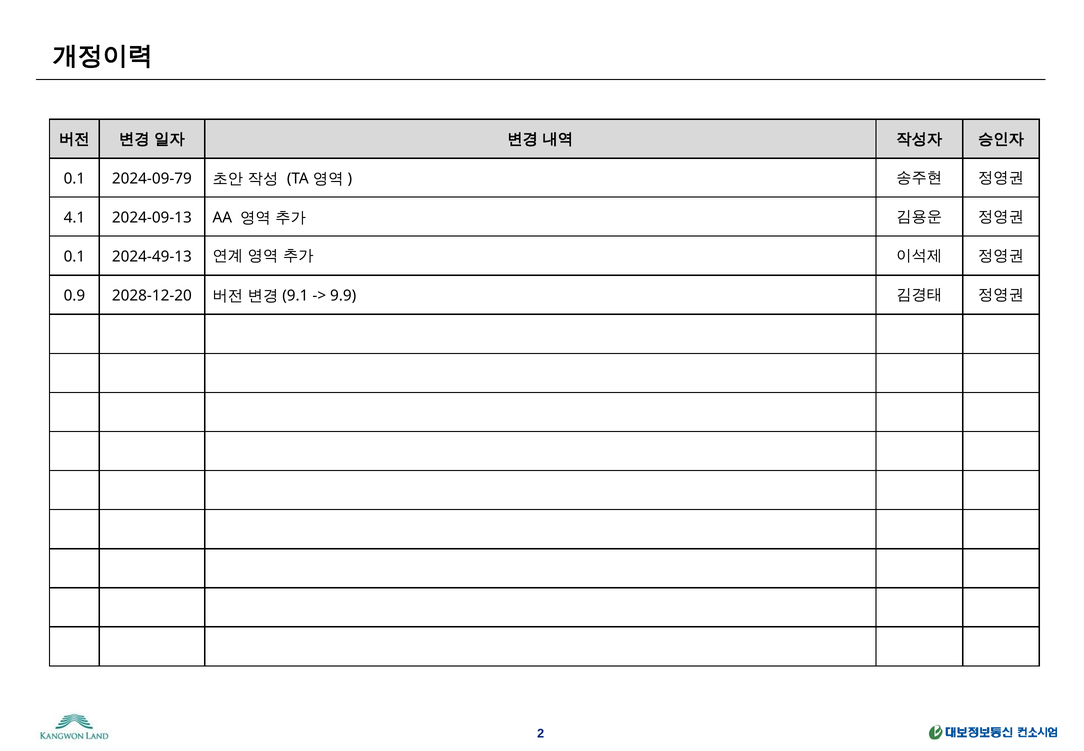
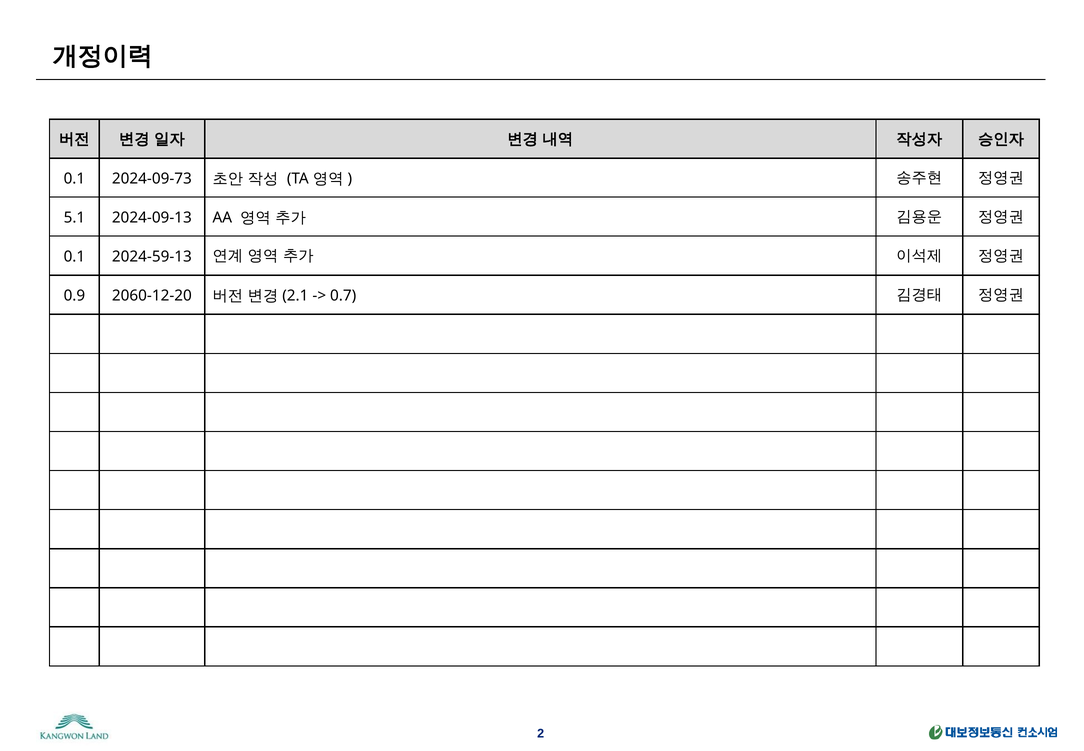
2024-09-79: 2024-09-79 -> 2024-09-73
4.1: 4.1 -> 5.1
2024-49-13: 2024-49-13 -> 2024-59-13
2028-12-20: 2028-12-20 -> 2060-12-20
9.1: 9.1 -> 2.1
9.9: 9.9 -> 0.7
